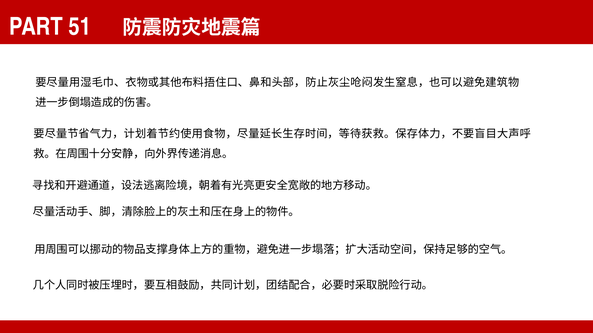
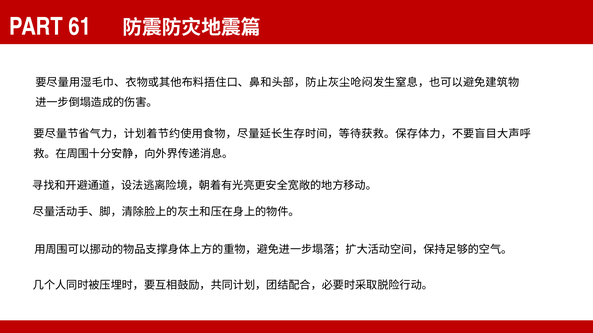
51: 51 -> 61
